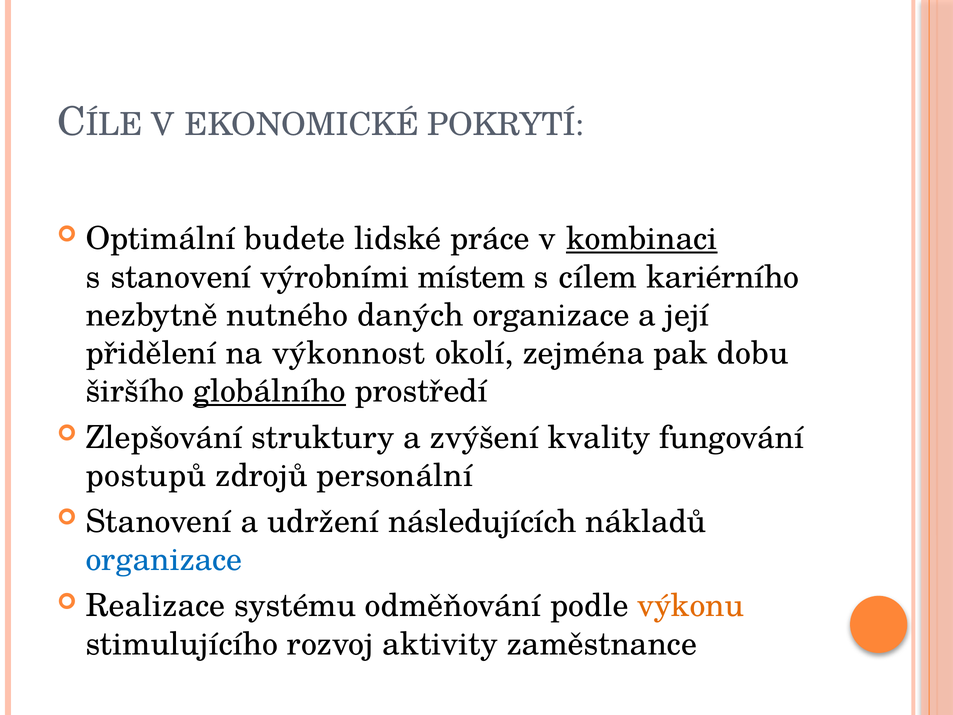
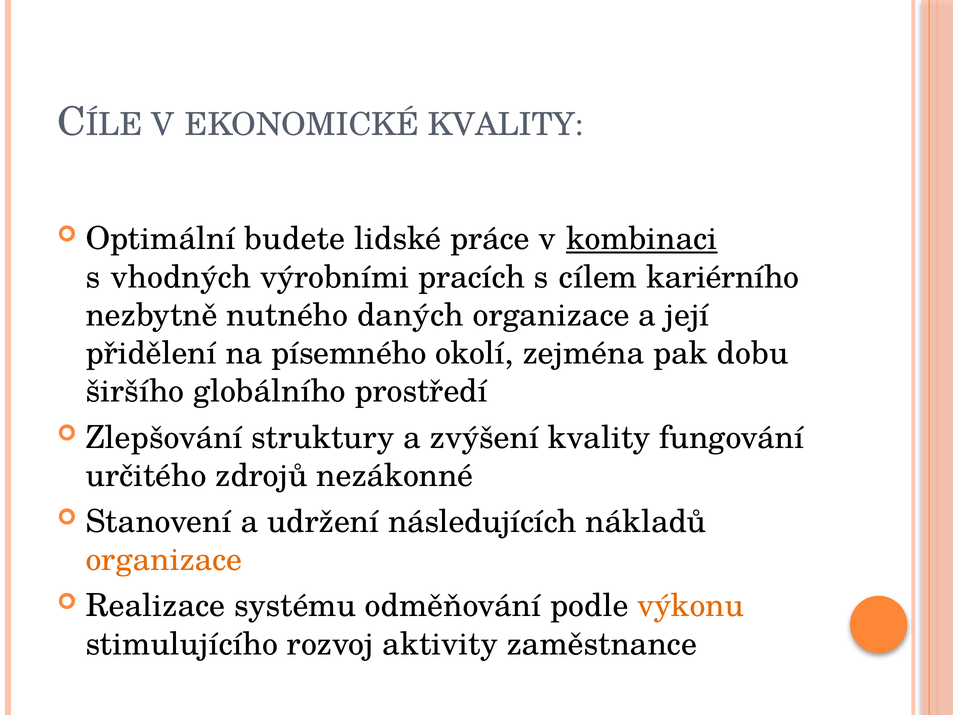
EKONOMICKÉ POKRYTÍ: POKRYTÍ -> KVALITY
s stanovení: stanovení -> vhodných
místem: místem -> pracích
výkonnost: výkonnost -> písemného
globálního underline: present -> none
postupů: postupů -> určitého
personální: personální -> nezákonné
organizace at (164, 560) colour: blue -> orange
